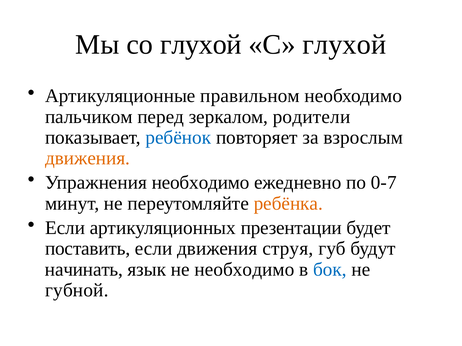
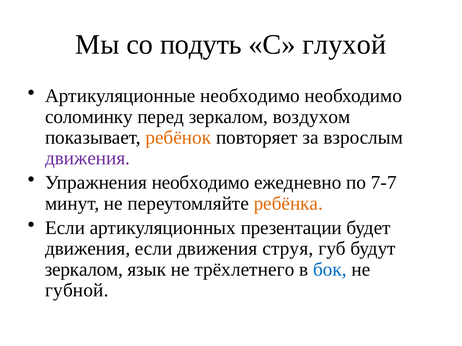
со глухой: глухой -> подуть
Артикуляционные правильном: правильном -> необходимо
пальчиком: пальчиком -> соломинку
родители: родители -> воздухом
ребёнок colour: blue -> orange
движения at (88, 158) colour: orange -> purple
0-7: 0-7 -> 7-7
поставить at (88, 249): поставить -> движения
начинать at (84, 270): начинать -> зеркалом
не необходимо: необходимо -> трёхлетнего
